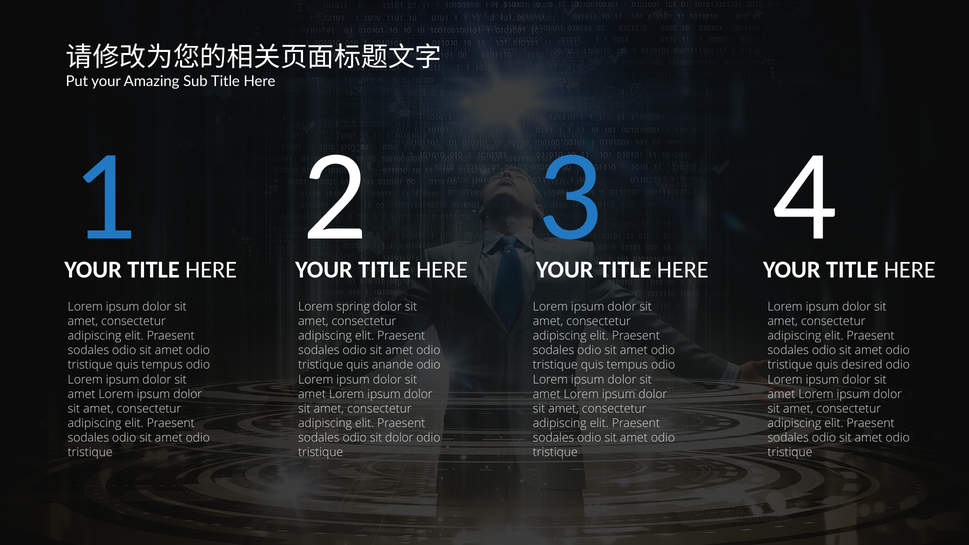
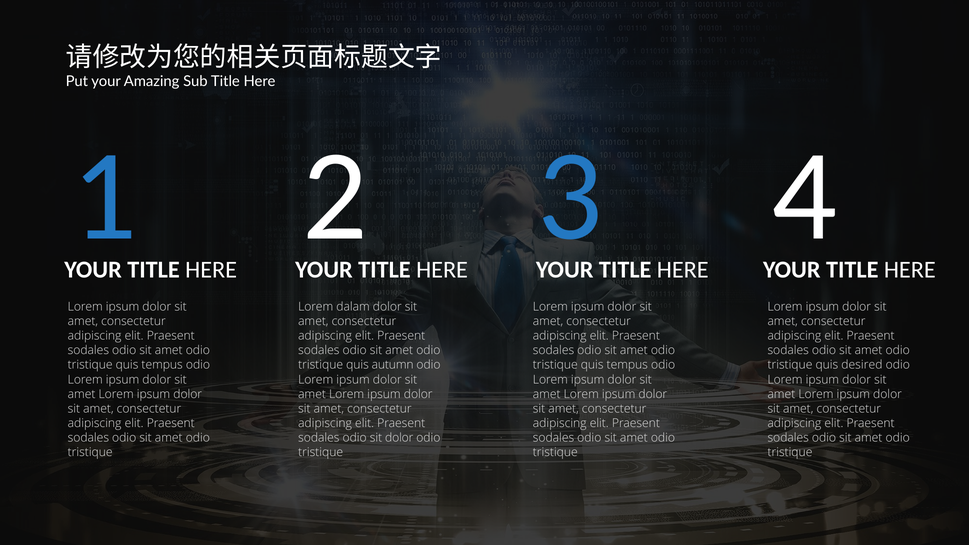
spring: spring -> dalam
anande: anande -> autumn
